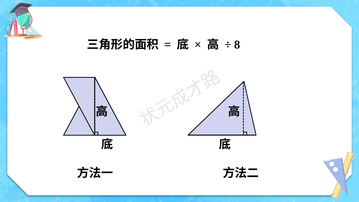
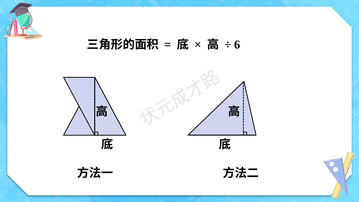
8: 8 -> 6
